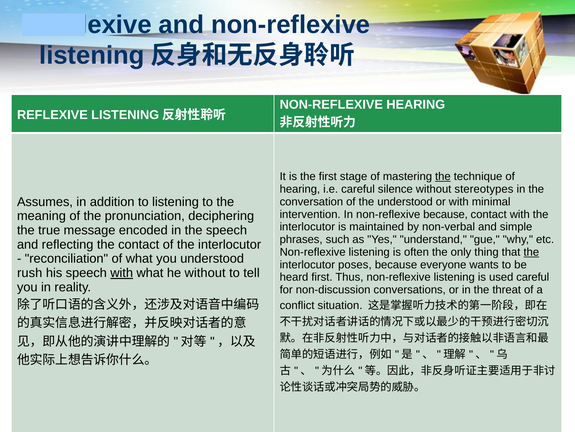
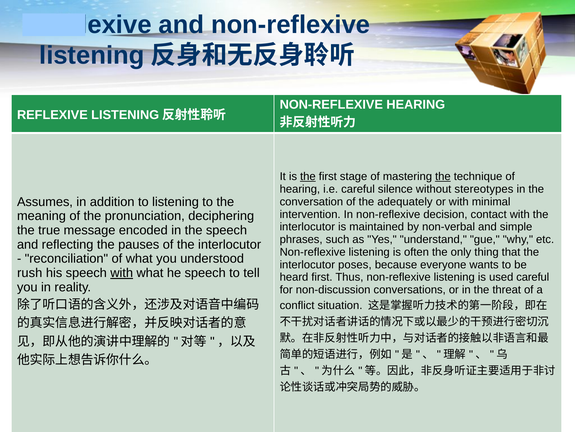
the at (308, 176) underline: none -> present
the understood: understood -> adequately
non-reflexive because: because -> decision
the contact: contact -> pauses
the at (531, 252) underline: present -> none
he without: without -> speech
